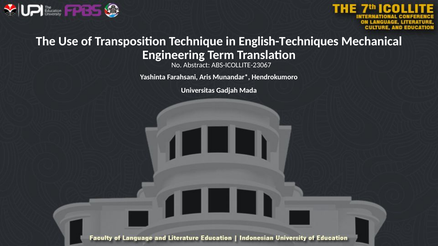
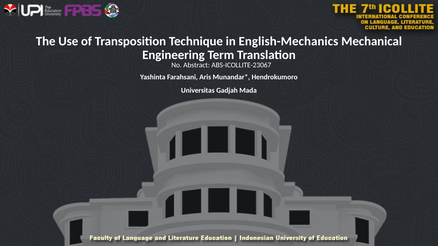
English-Techniques: English-Techniques -> English-Mechanics
